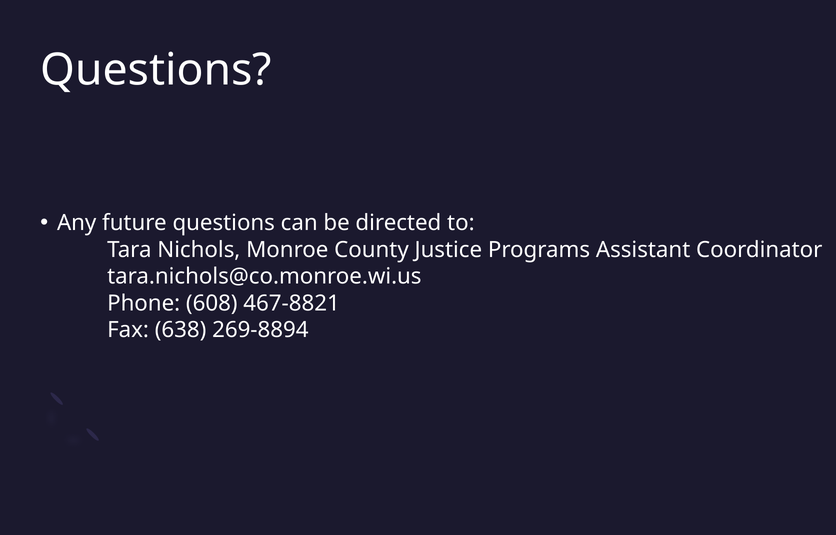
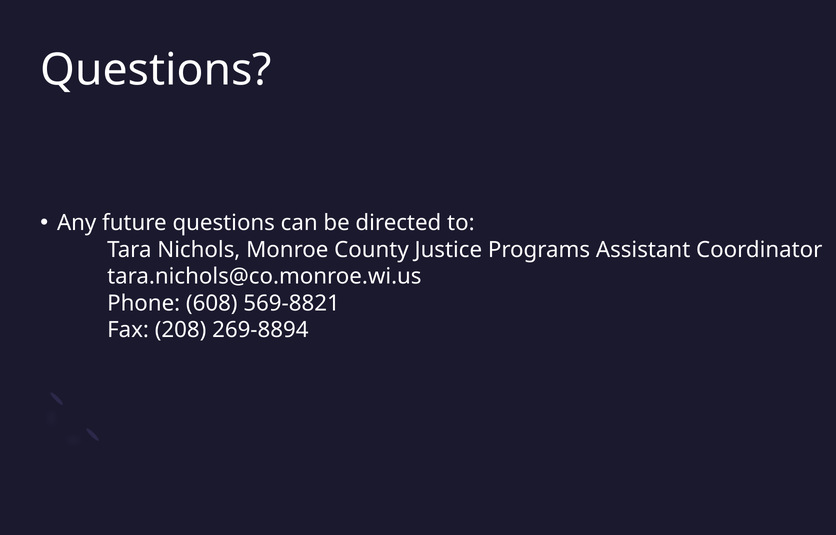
467-8821: 467-8821 -> 569-8821
638: 638 -> 208
